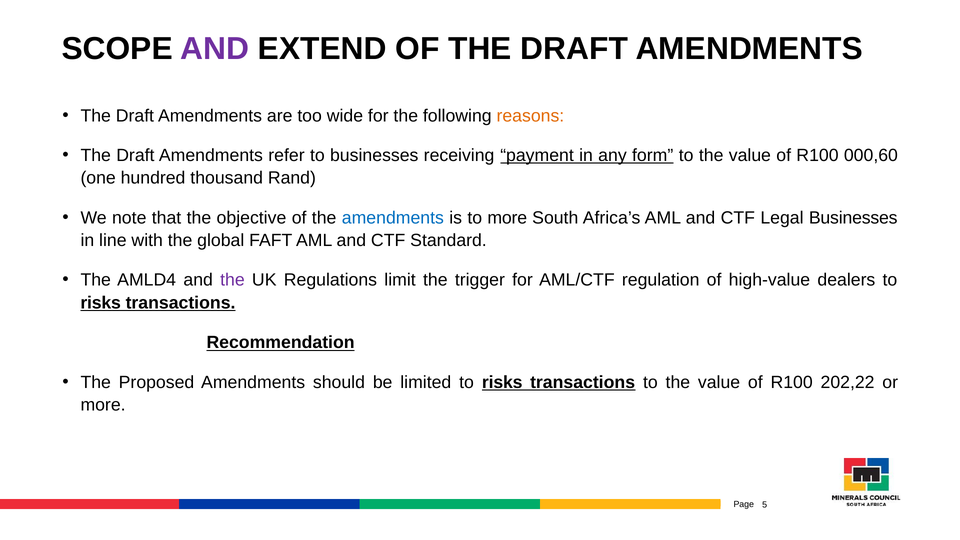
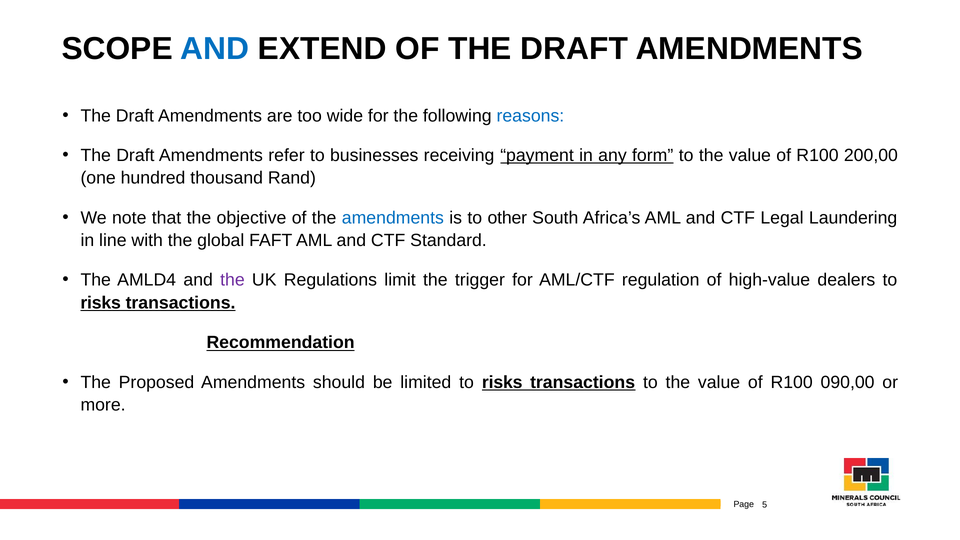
AND at (215, 49) colour: purple -> blue
reasons colour: orange -> blue
000,60: 000,60 -> 200,00
to more: more -> other
Legal Businesses: Businesses -> Laundering
202,22: 202,22 -> 090,00
